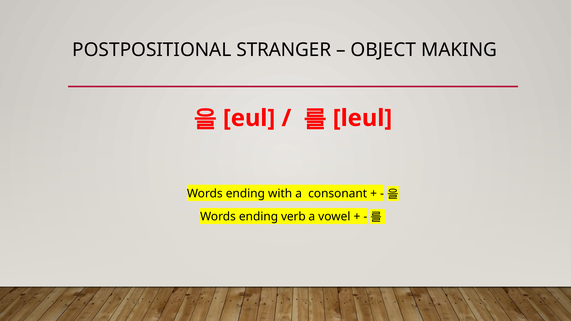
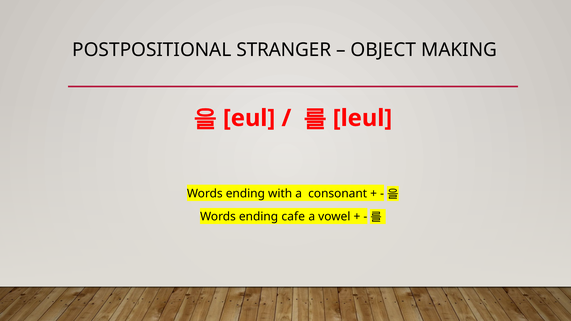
verb: verb -> cafe
